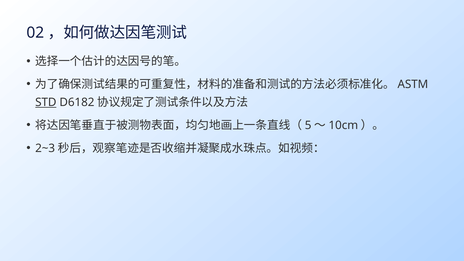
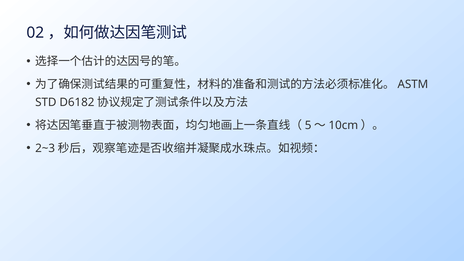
STD underline: present -> none
